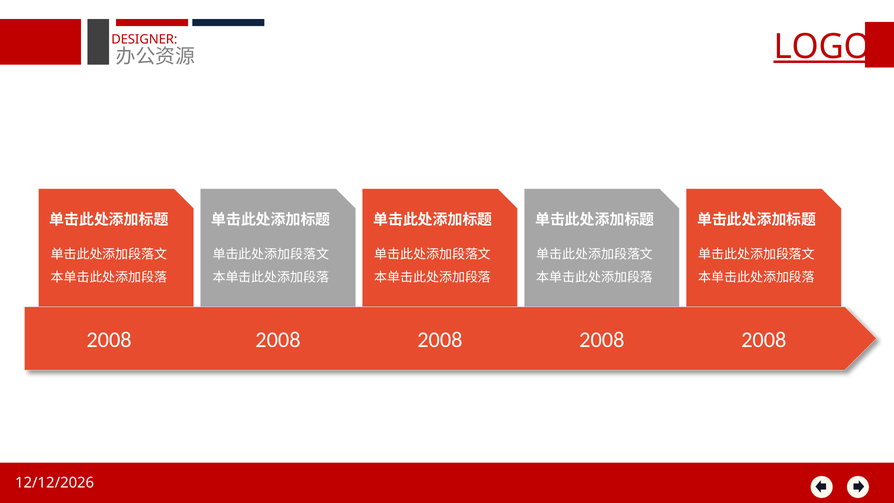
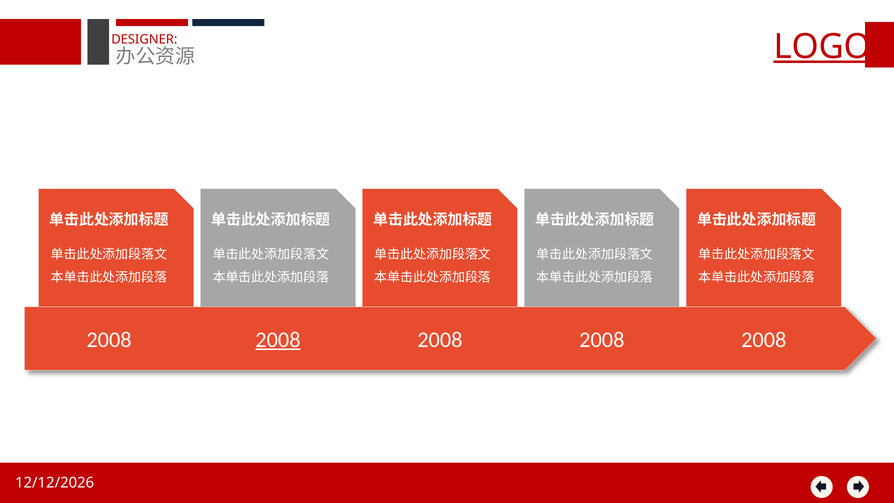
2008 at (278, 340) underline: none -> present
